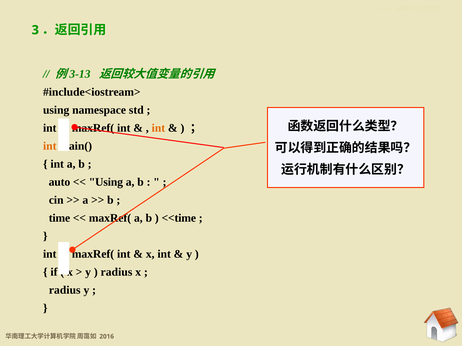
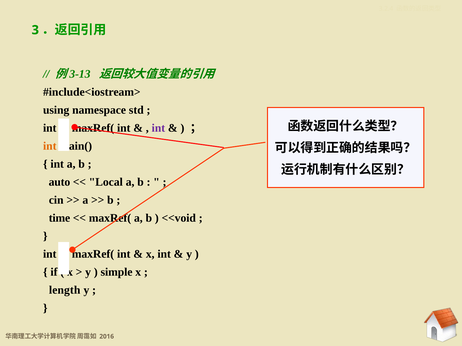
int at (158, 128) colour: orange -> purple
Using at (106, 182): Using -> Local
<<time: <<time -> <<void
radius at (116, 272): radius -> simple
radius at (65, 290): radius -> length
